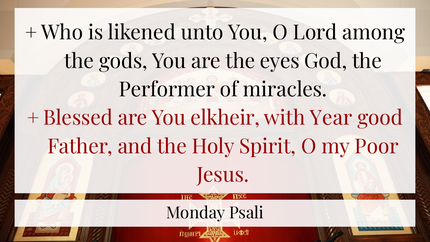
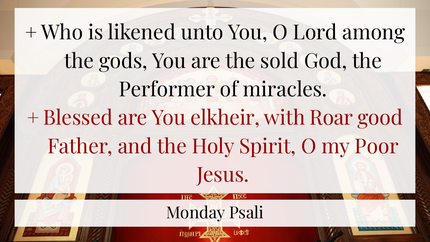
eyes: eyes -> sold
Year: Year -> Roar
